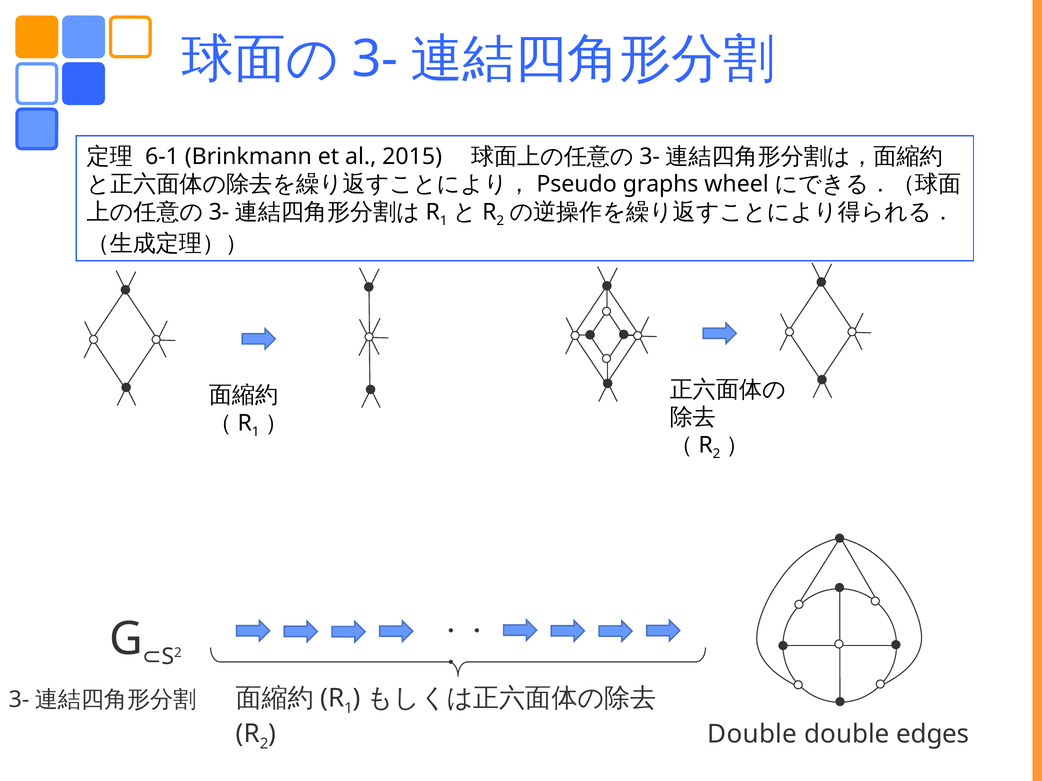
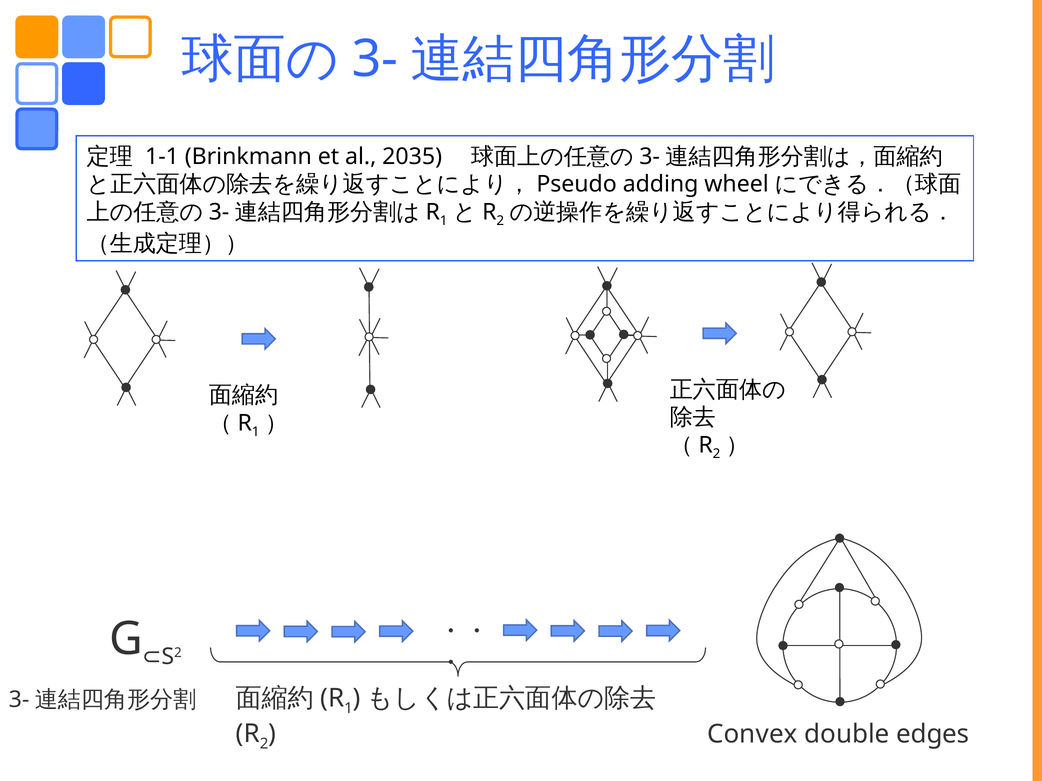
6-1: 6-1 -> 1-1
2015: 2015 -> 2035
graphs: graphs -> adding
Double at (752, 735): Double -> Convex
